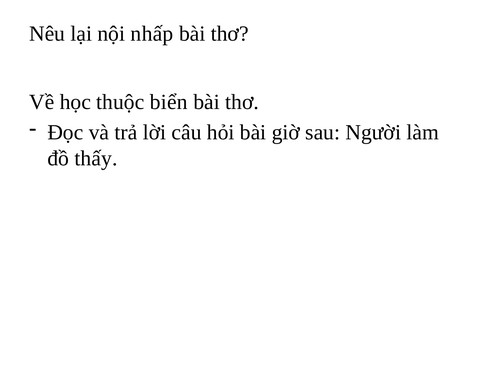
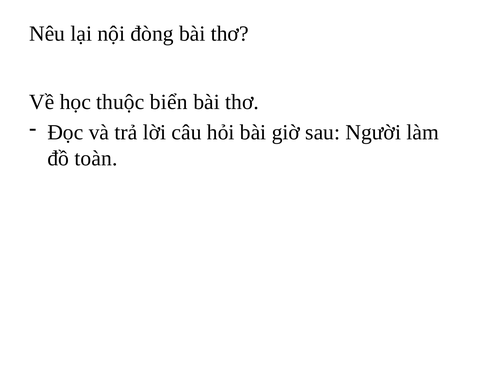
nhấp: nhấp -> đòng
thấy: thấy -> toàn
